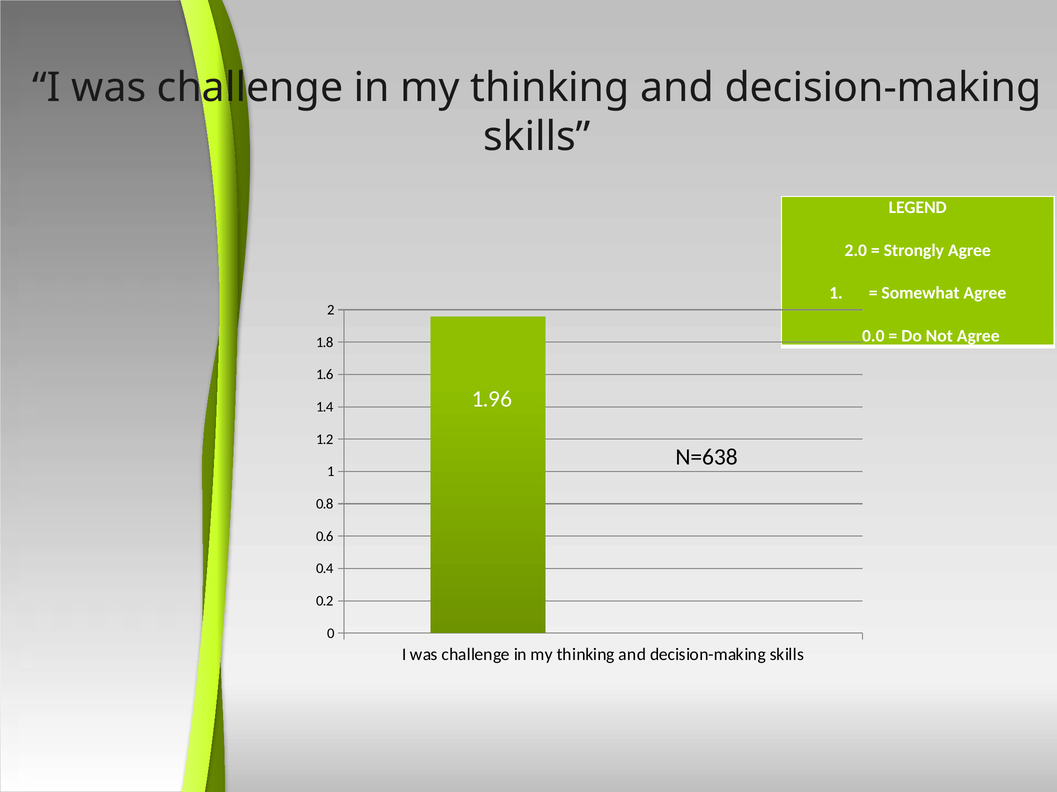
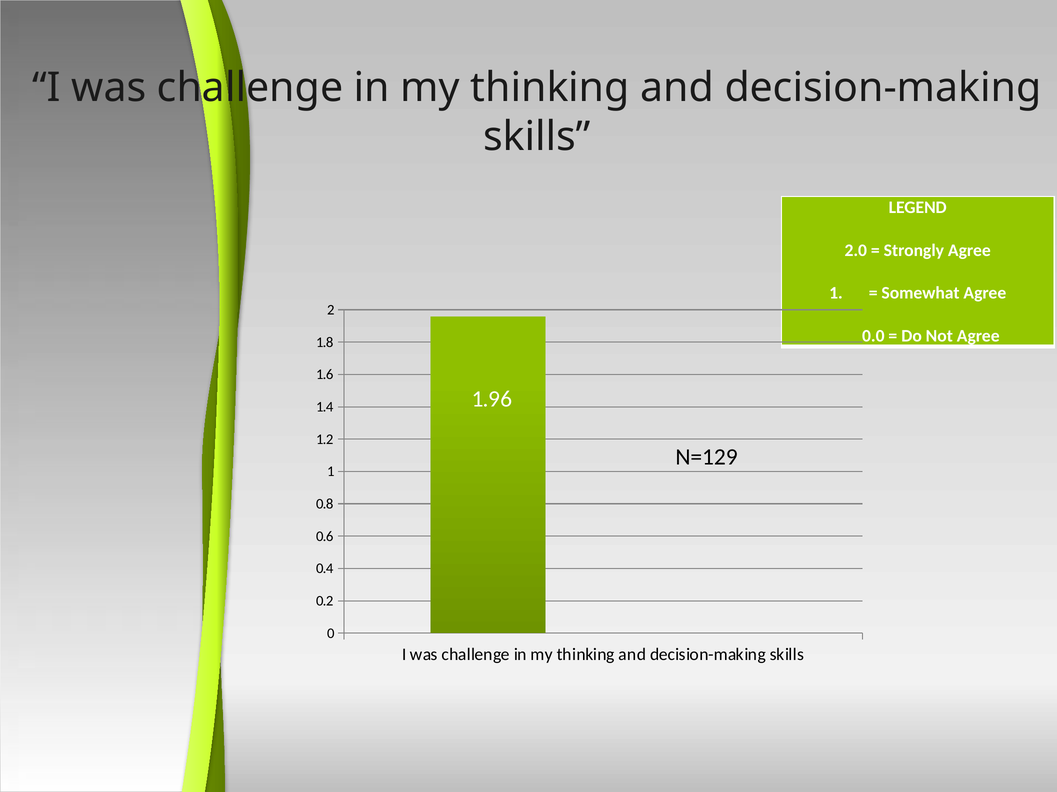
N=638: N=638 -> N=129
